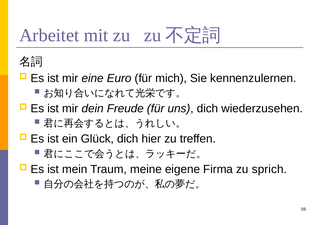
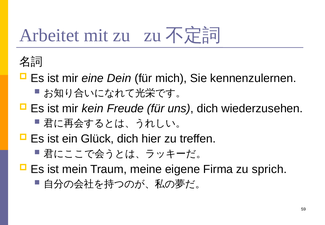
Euro: Euro -> Dein
dein: dein -> kein
